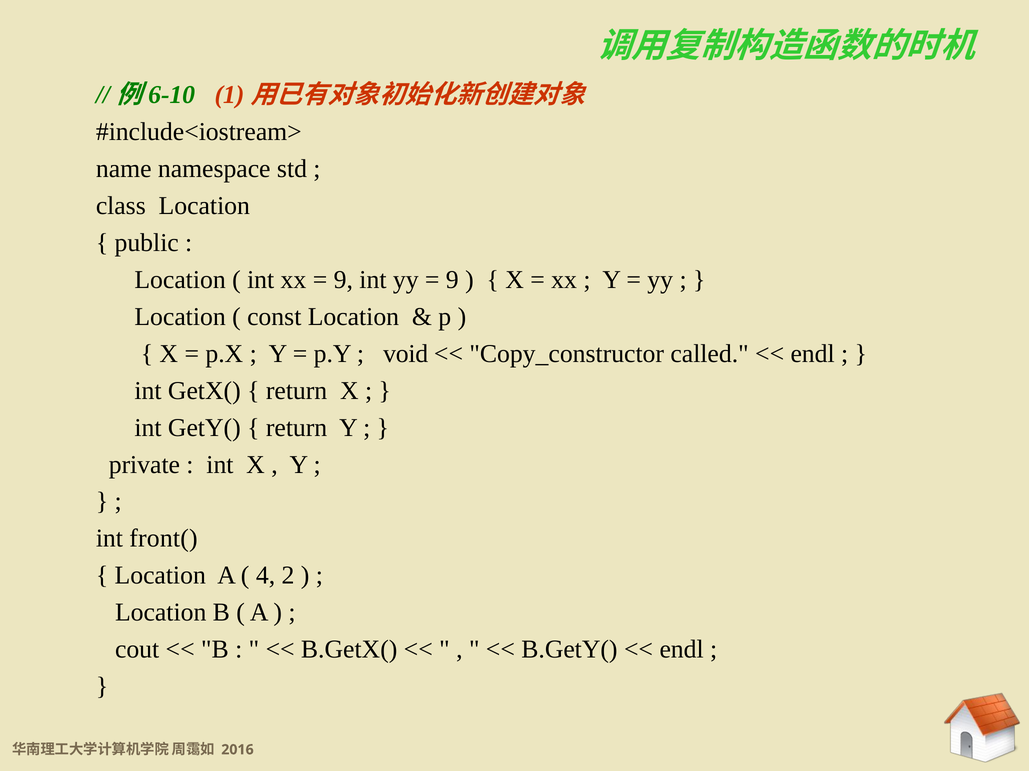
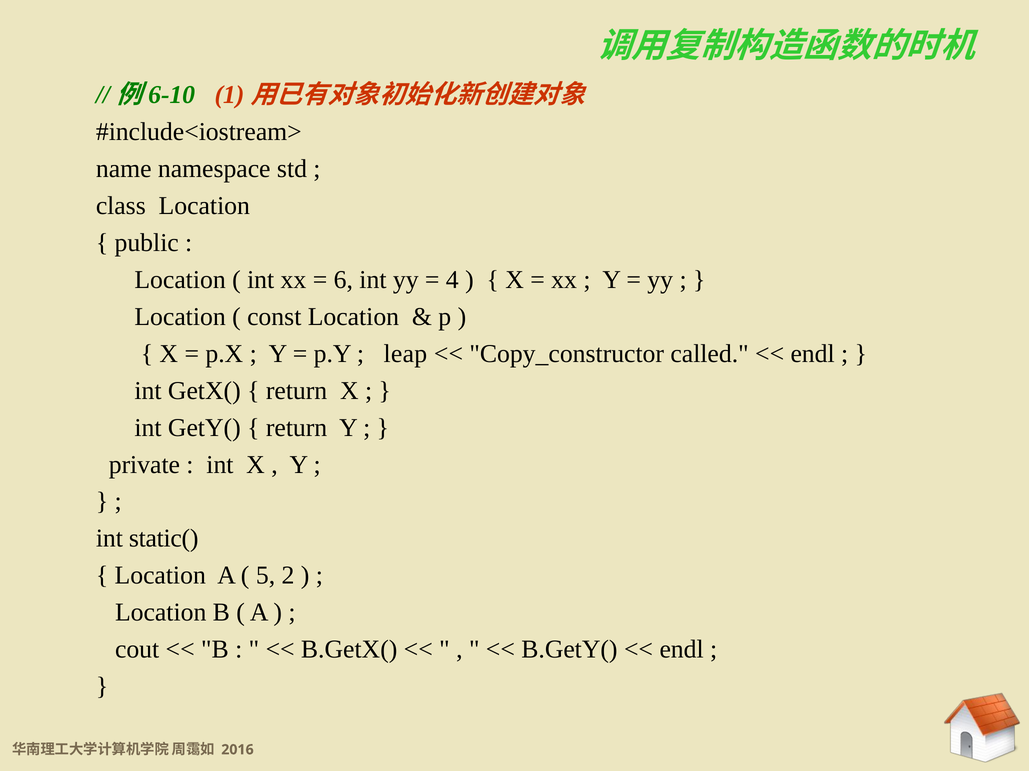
9 at (343, 280): 9 -> 6
9 at (452, 280): 9 -> 4
void: void -> leap
front(: front( -> static(
4: 4 -> 5
